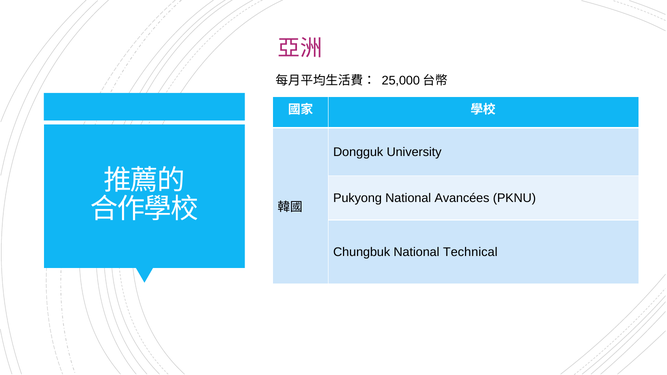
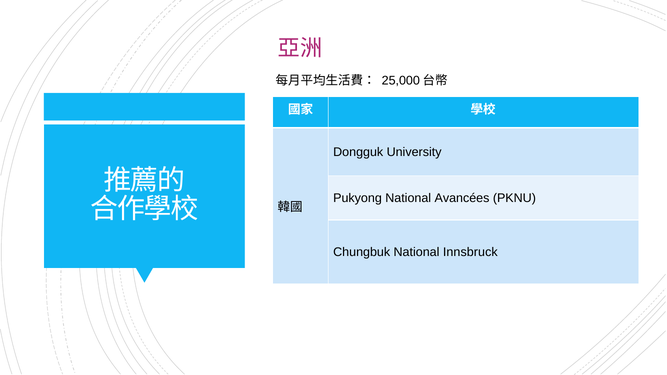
Technical: Technical -> Innsbruck
